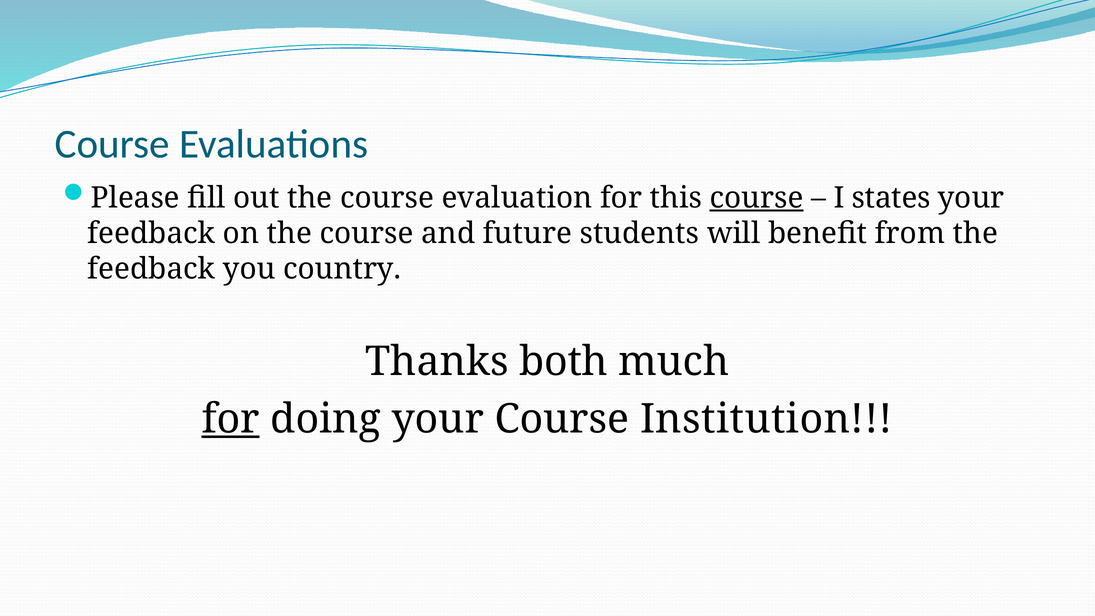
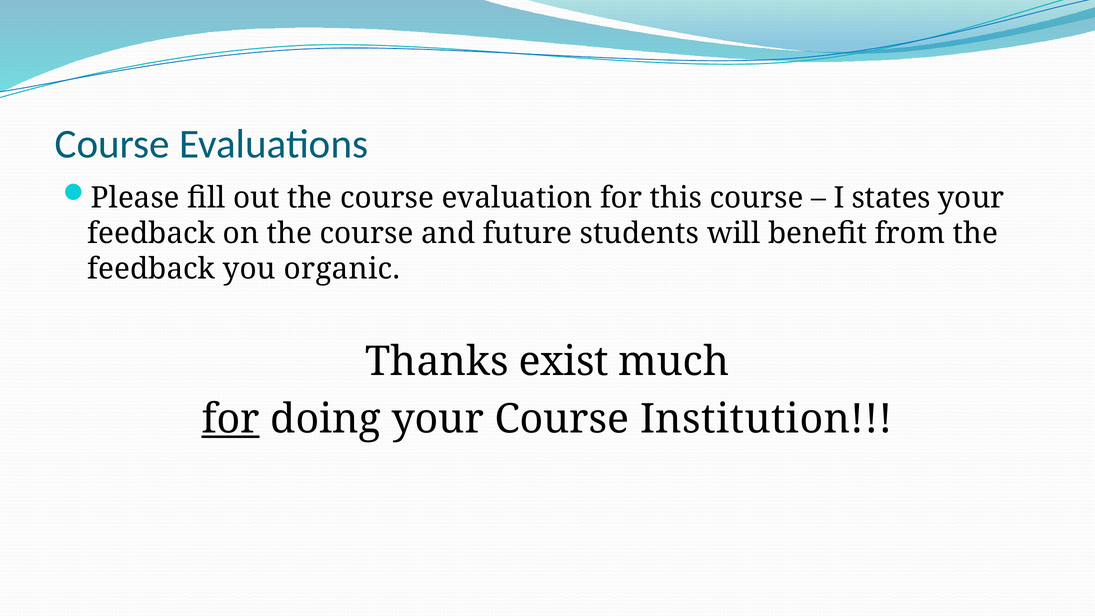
course at (757, 198) underline: present -> none
country: country -> organic
both: both -> exist
